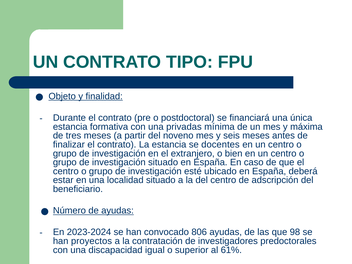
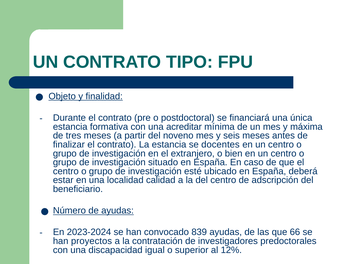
privadas: privadas -> acreditar
localidad situado: situado -> calidad
806: 806 -> 839
98: 98 -> 66
61%: 61% -> 12%
